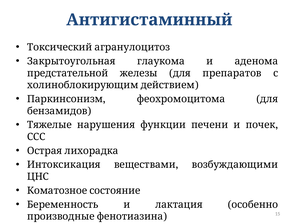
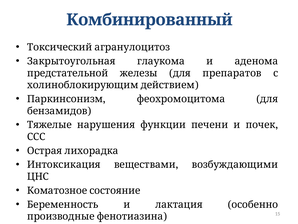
Антигистаминный: Антигистаминный -> Комбинированный
